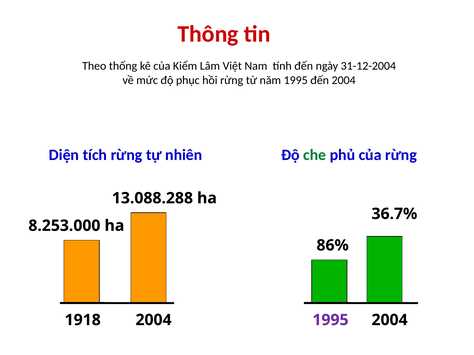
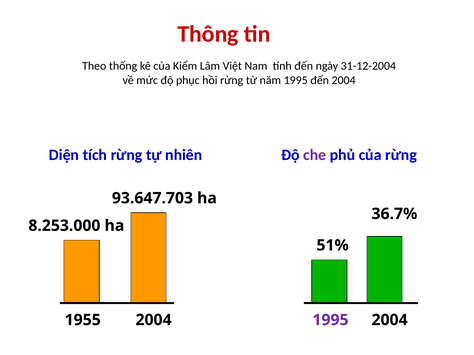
che colour: green -> purple
13.088.288: 13.088.288 -> 93.647.703
86%: 86% -> 51%
1918: 1918 -> 1955
